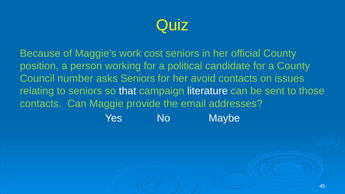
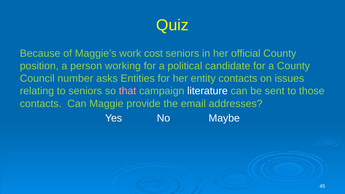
asks Seniors: Seniors -> Entities
avoid: avoid -> entity
that colour: white -> pink
